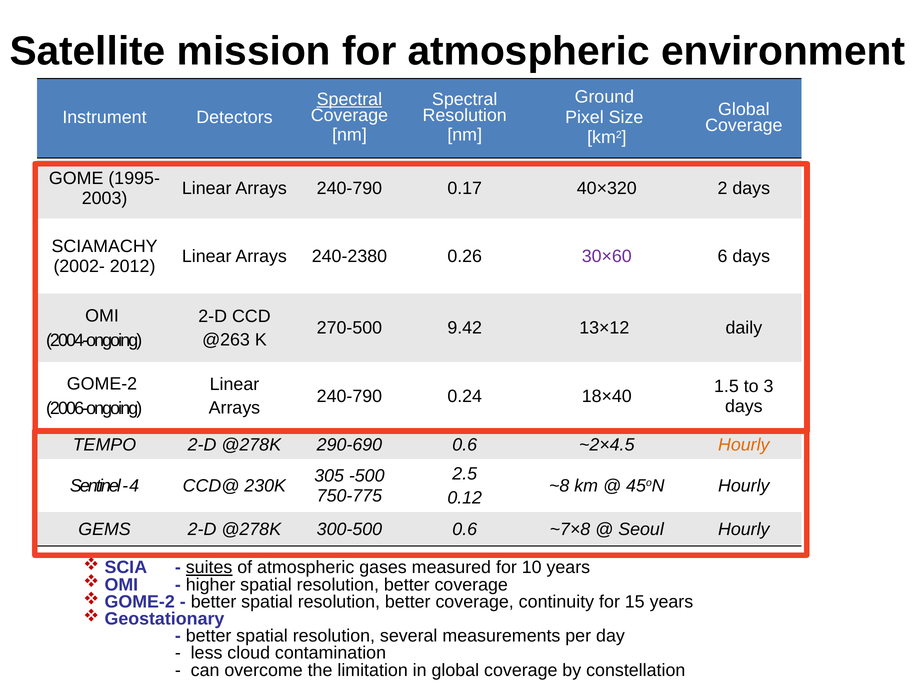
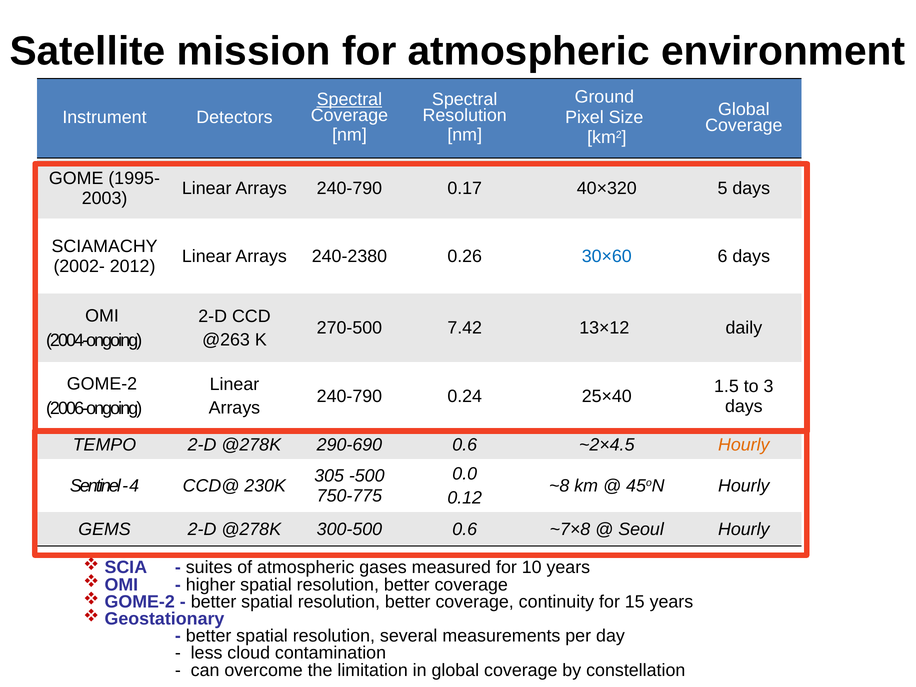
2: 2 -> 5
30×60 colour: purple -> blue
9.42: 9.42 -> 7.42
18×40: 18×40 -> 25×40
2.5: 2.5 -> 0.0
suites underline: present -> none
